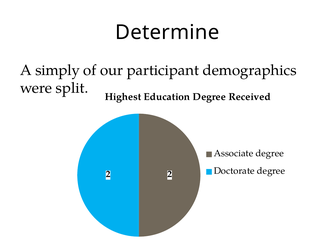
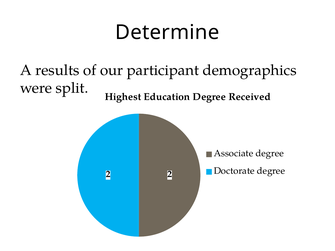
simply: simply -> results
